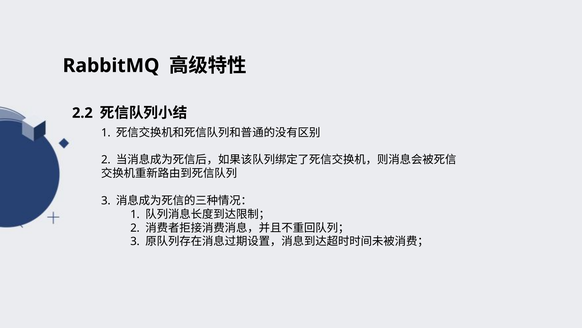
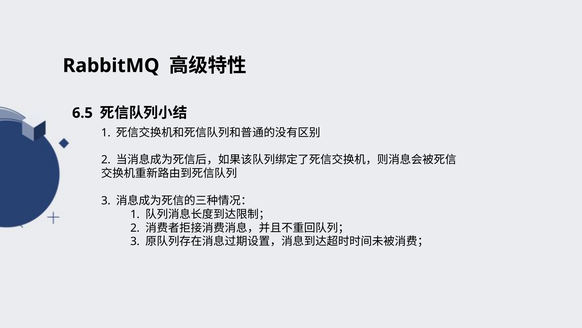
2.2: 2.2 -> 6.5
